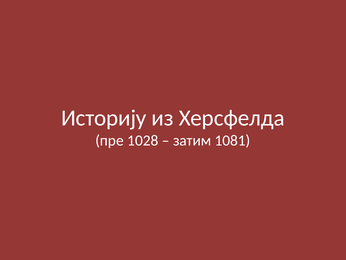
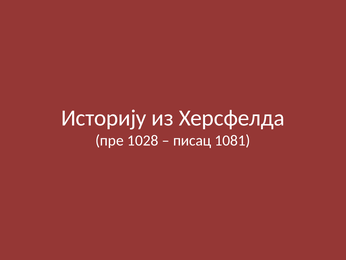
затим: затим -> писац
